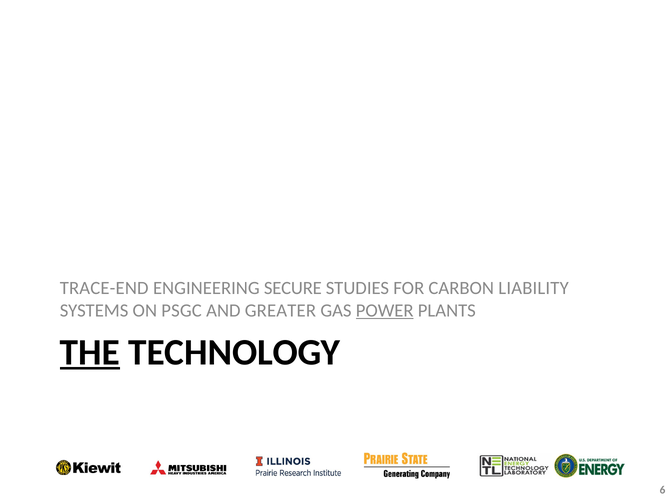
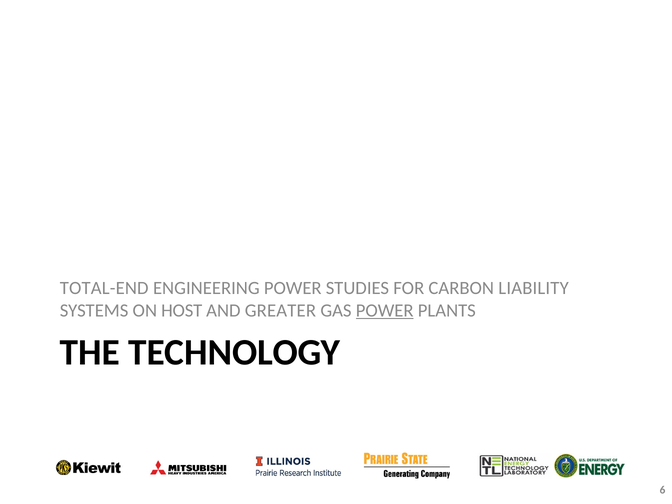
TRACE-END: TRACE-END -> TOTAL-END
ENGINEERING SECURE: SECURE -> POWER
PSGC: PSGC -> HOST
THE underline: present -> none
